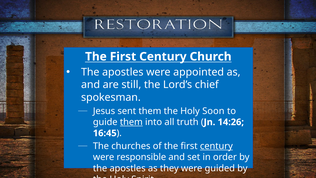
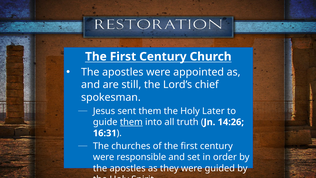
Soon: Soon -> Later
16:45: 16:45 -> 16:31
century at (216, 146) underline: present -> none
